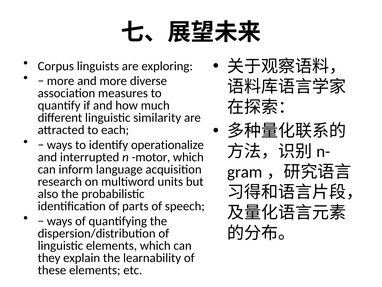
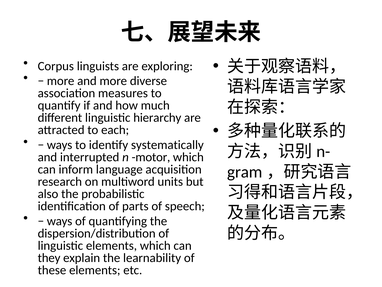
similarity: similarity -> hierarchy
operationalize: operationalize -> systematically
